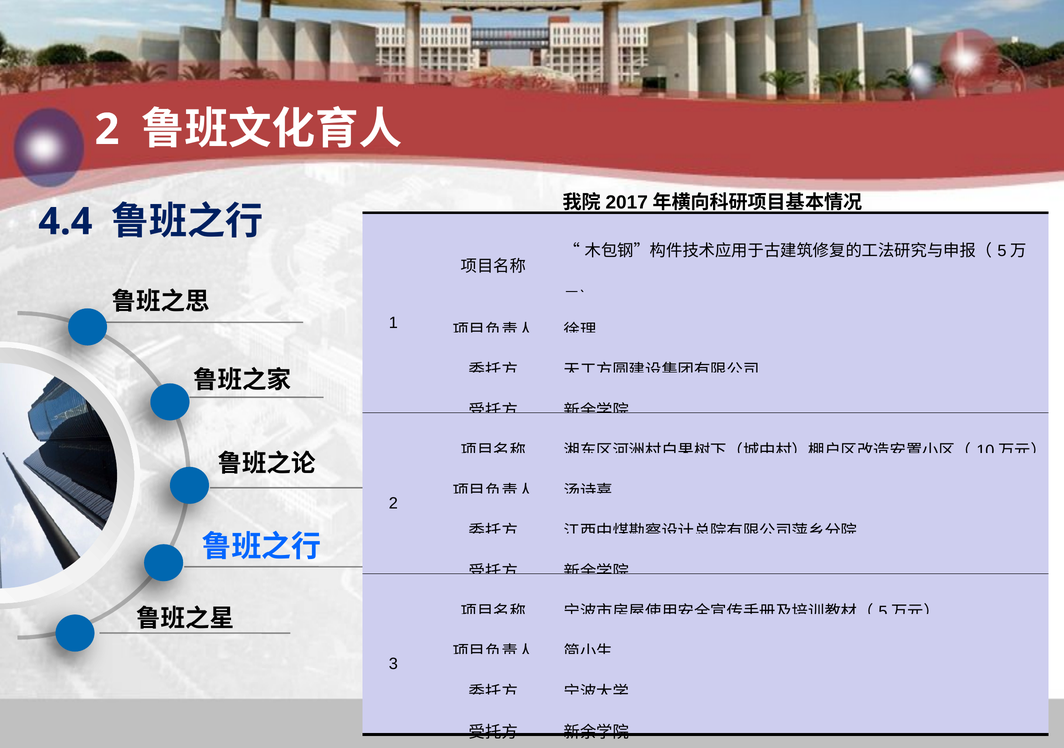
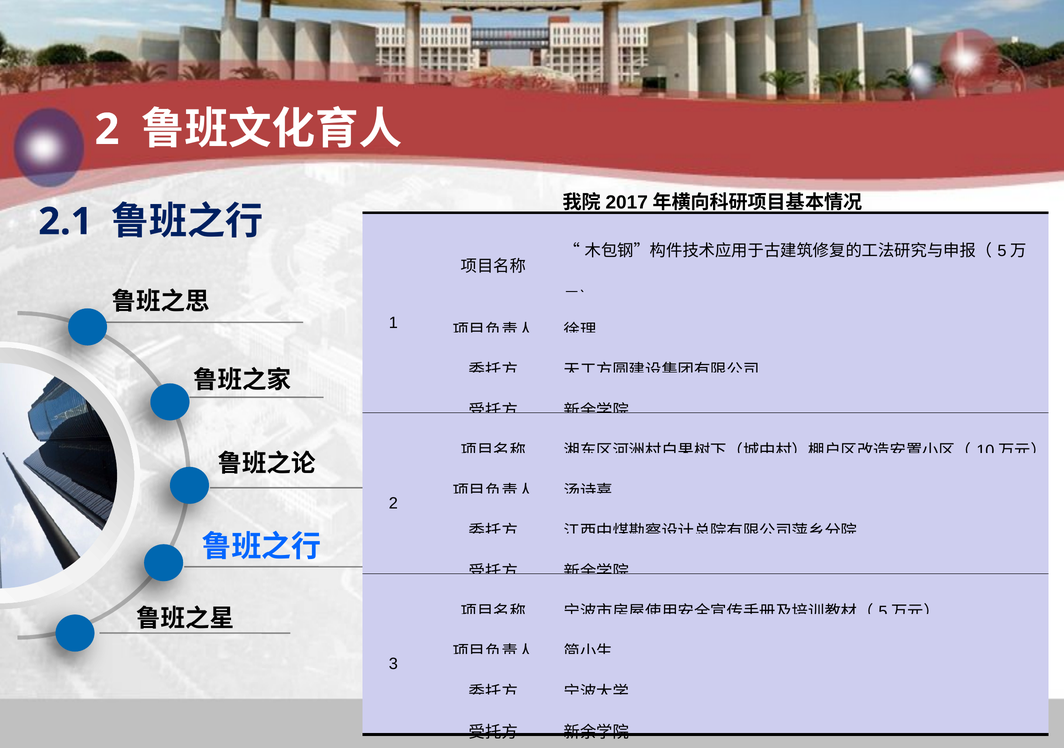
4.4: 4.4 -> 2.1
